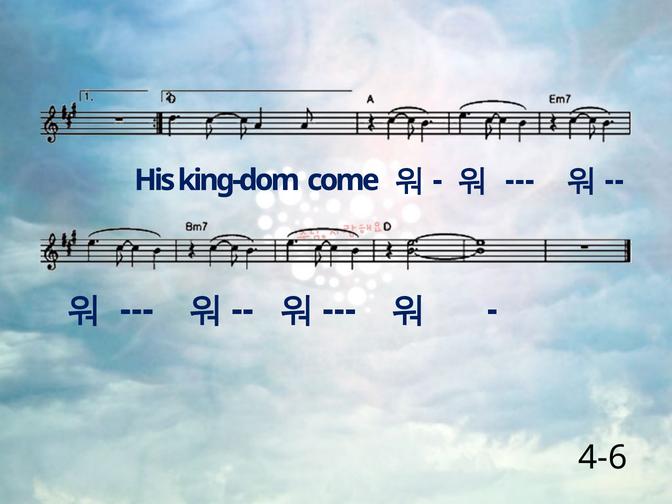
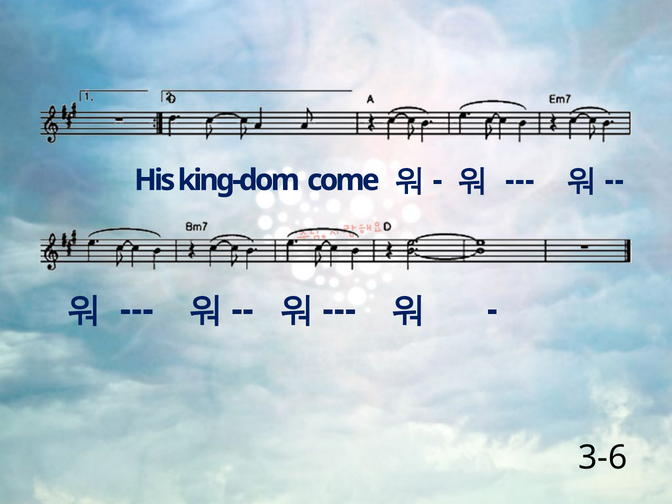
4-6: 4-6 -> 3-6
